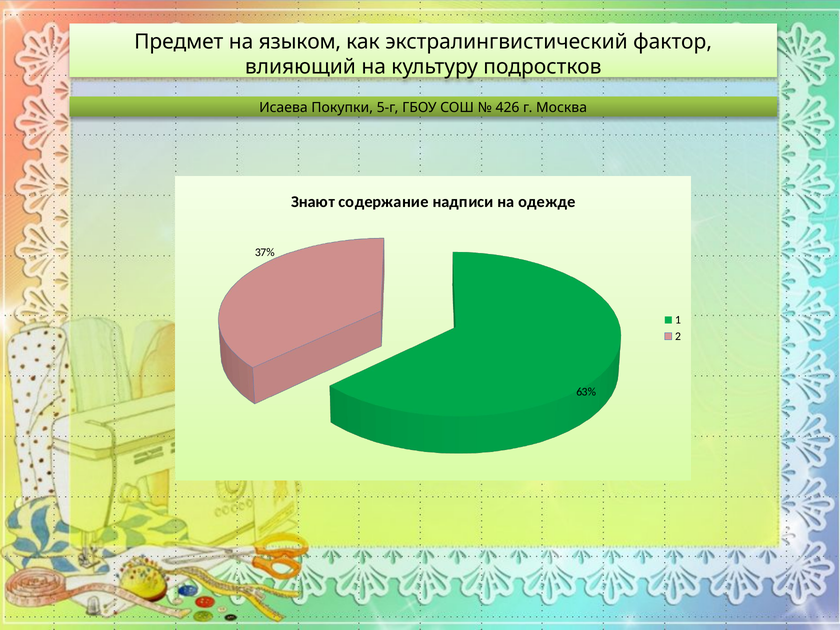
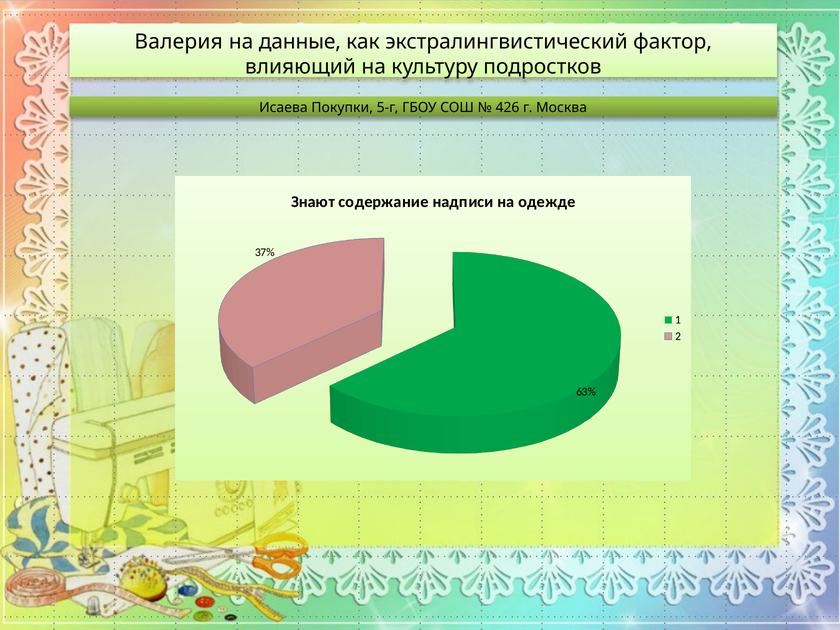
Предмет: Предмет -> Валерия
языком: языком -> данные
